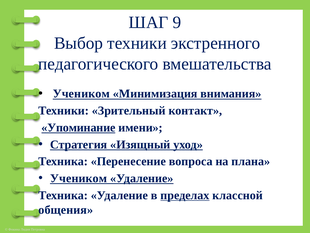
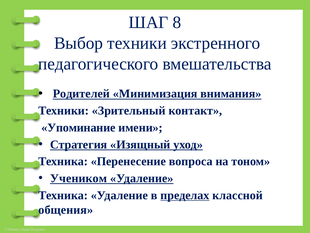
9: 9 -> 8
Учеником at (81, 94): Учеником -> Родителей
Упоминание underline: present -> none
плана: плана -> тоном
